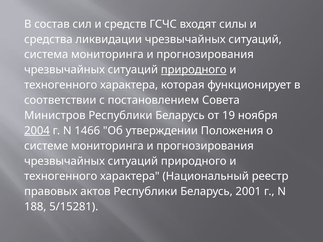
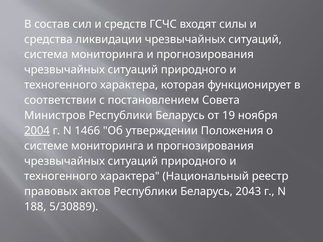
природного at (194, 70) underline: present -> none
2001: 2001 -> 2043
5/15281: 5/15281 -> 5/30889
